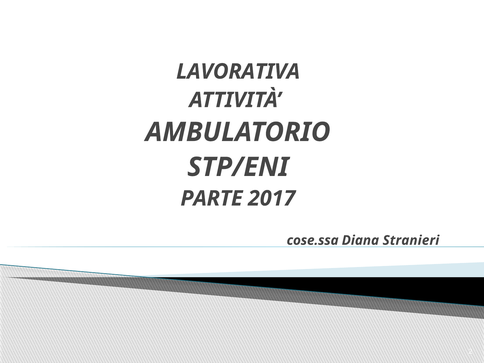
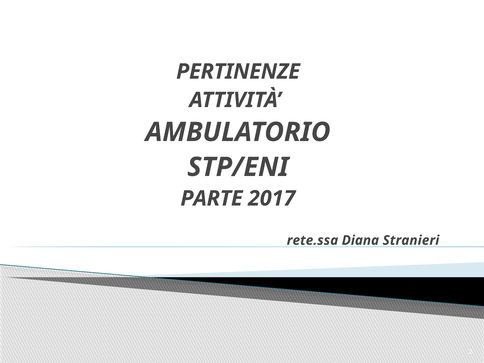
LAVORATIVA: LAVORATIVA -> PERTINENZE
cose.ssa: cose.ssa -> rete.ssa
